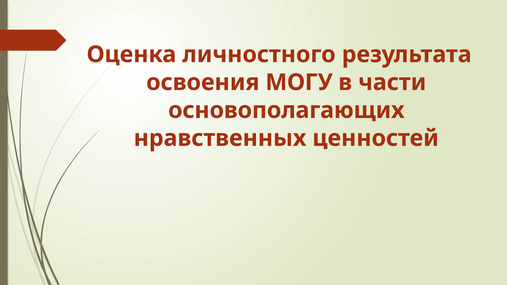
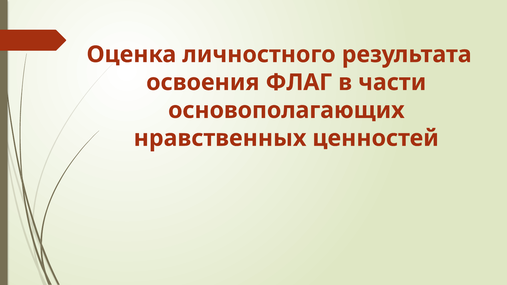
МОГУ: МОГУ -> ФЛАГ
